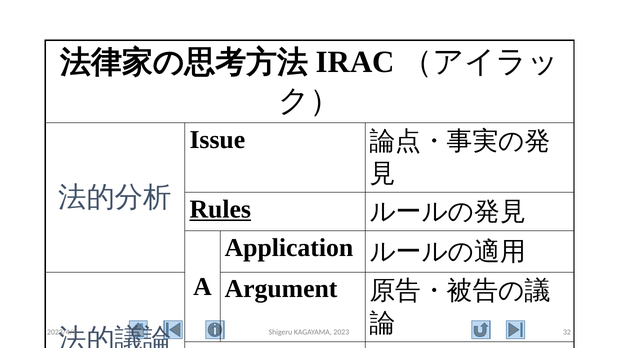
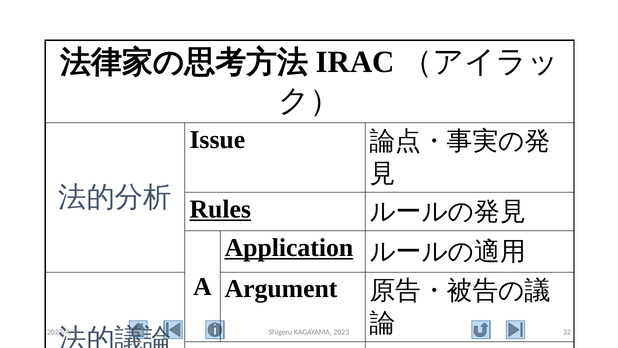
Application underline: none -> present
